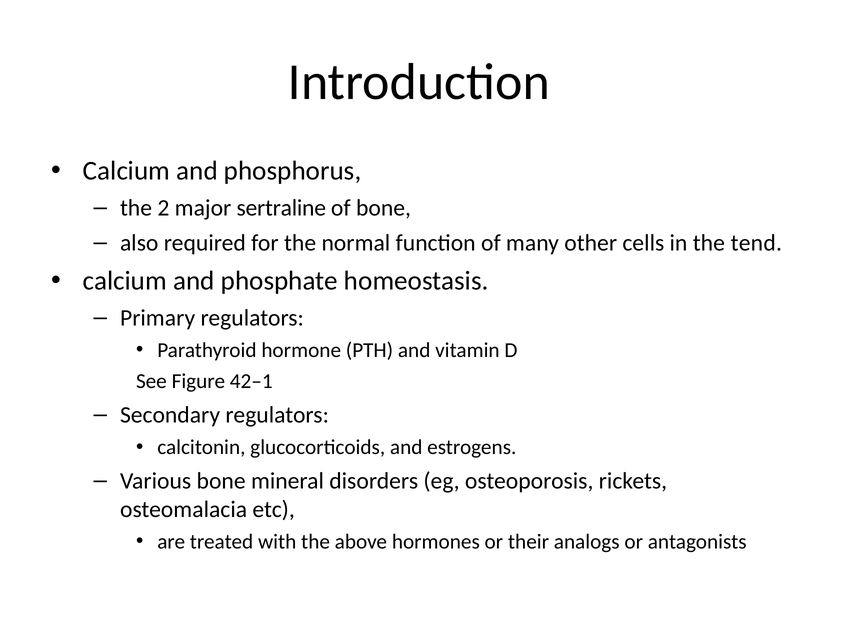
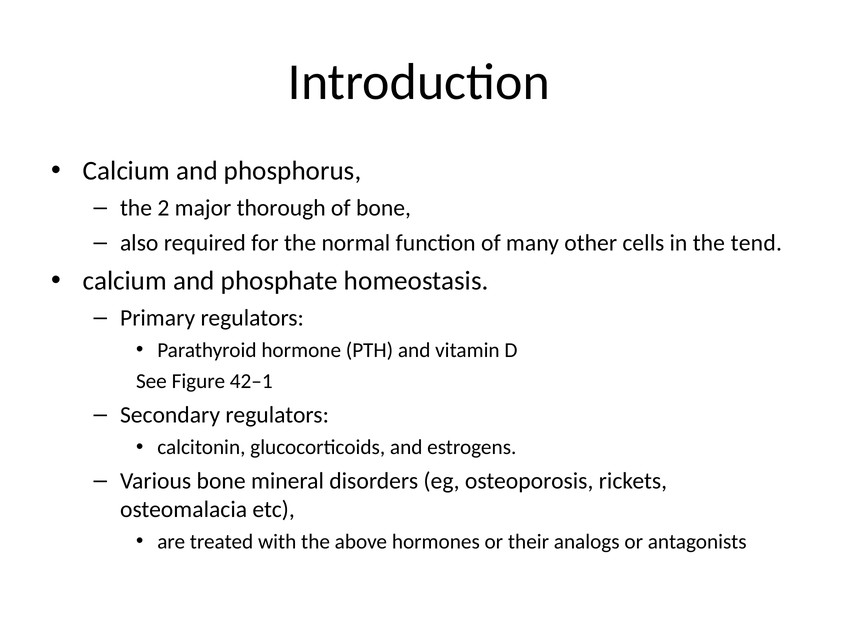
sertraline: sertraline -> thorough
